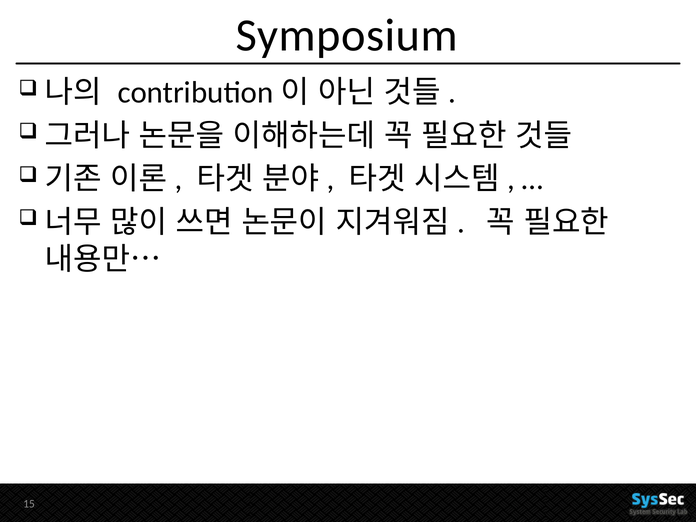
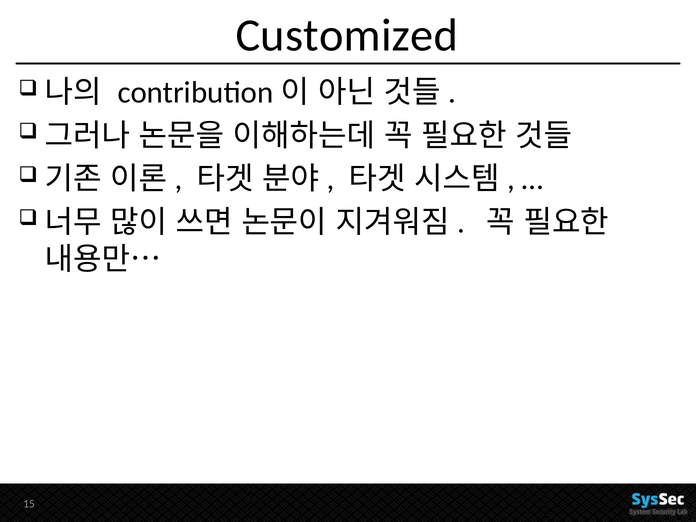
Symposium: Symposium -> Customized
